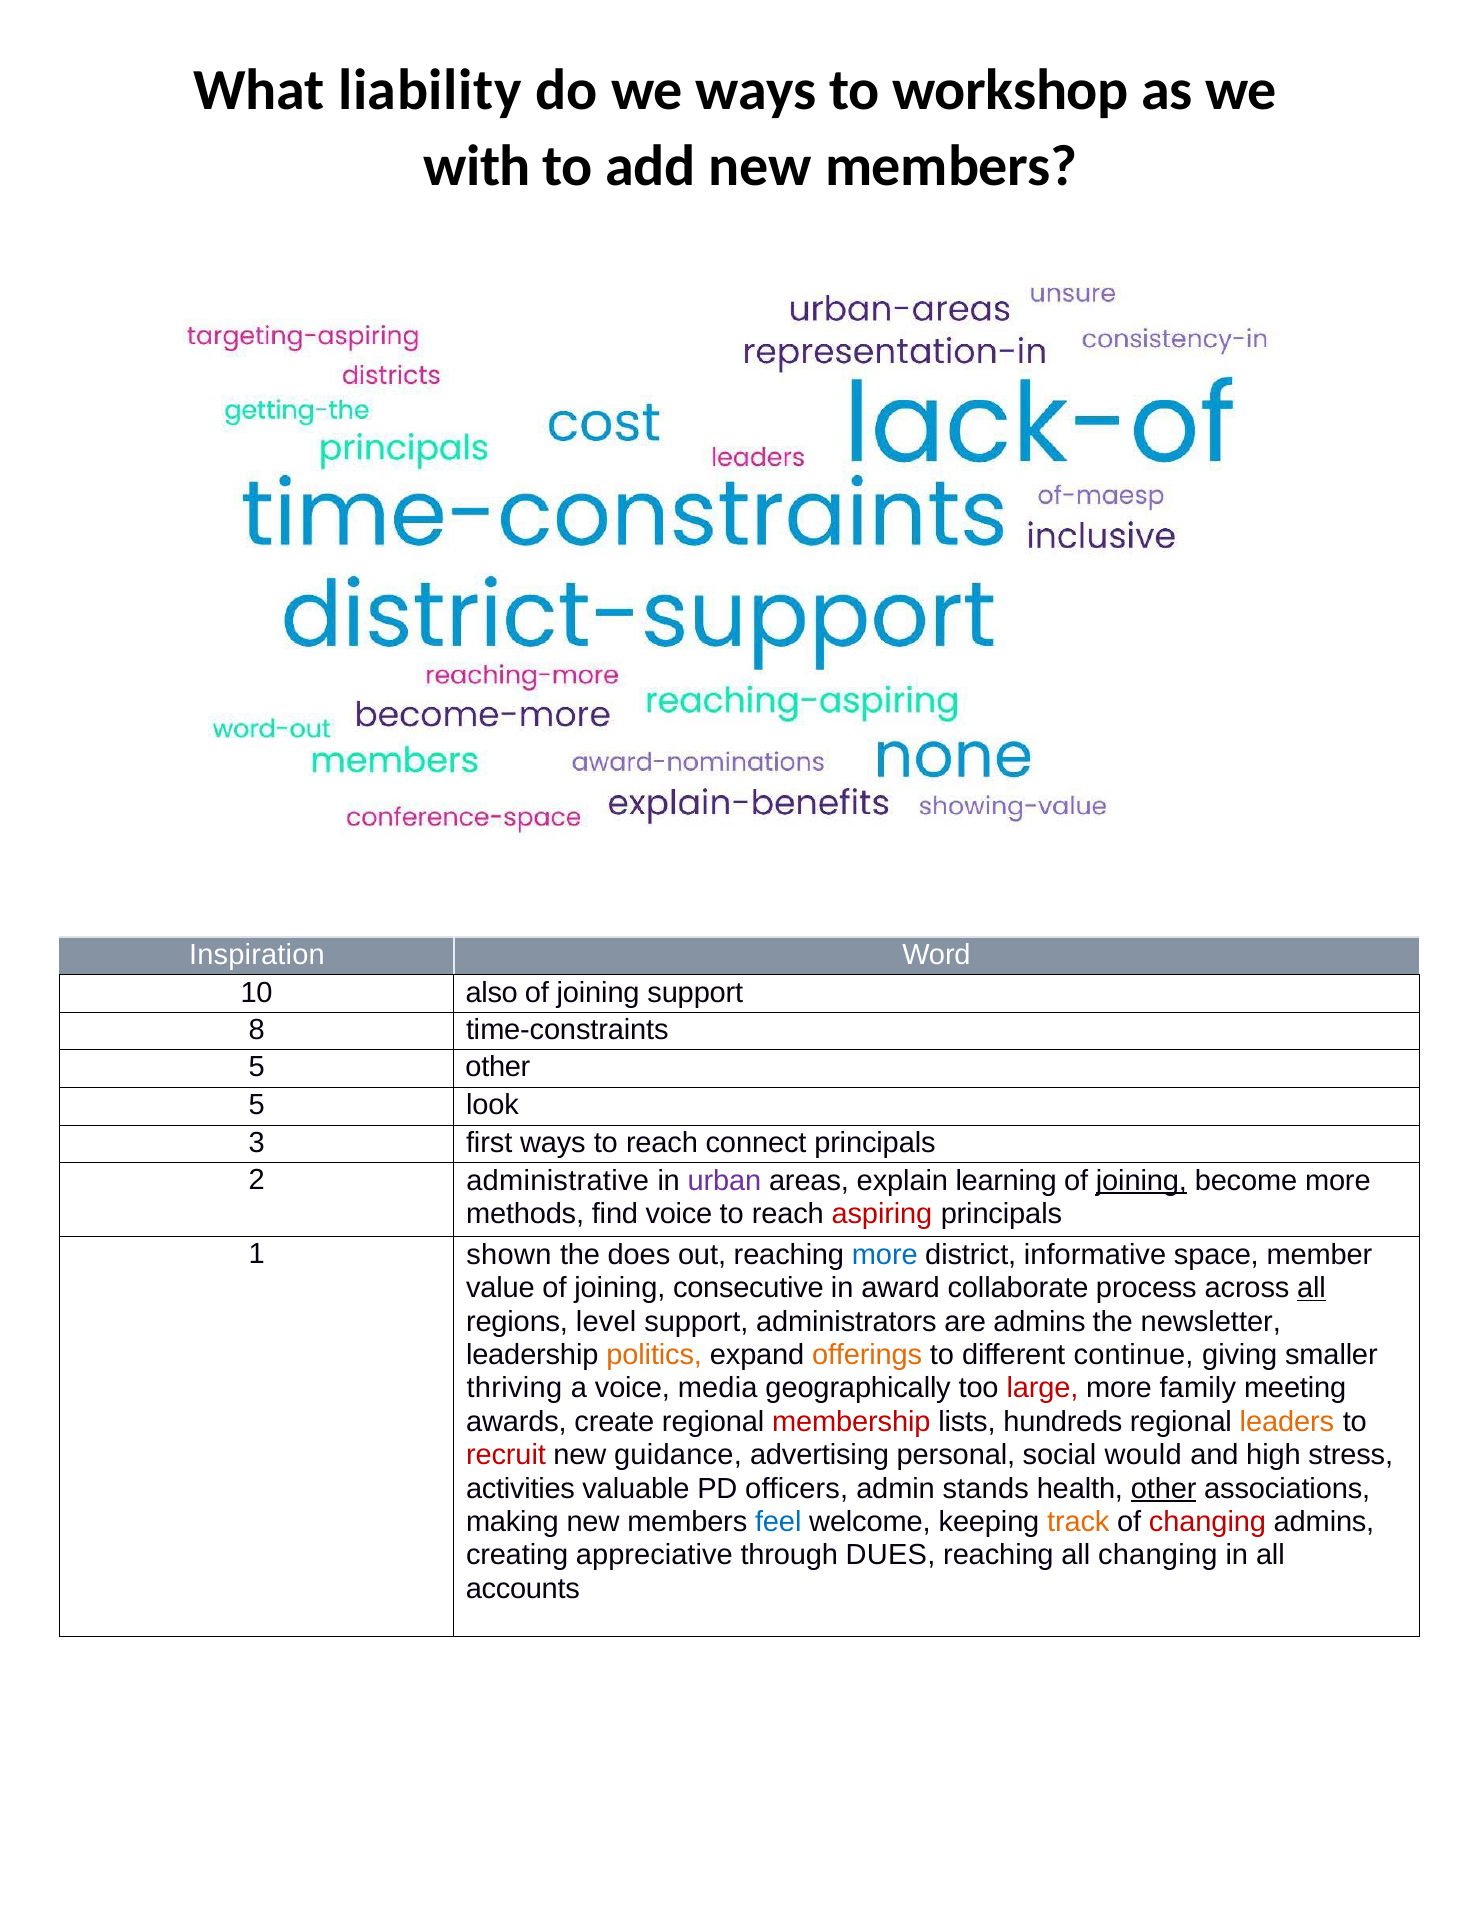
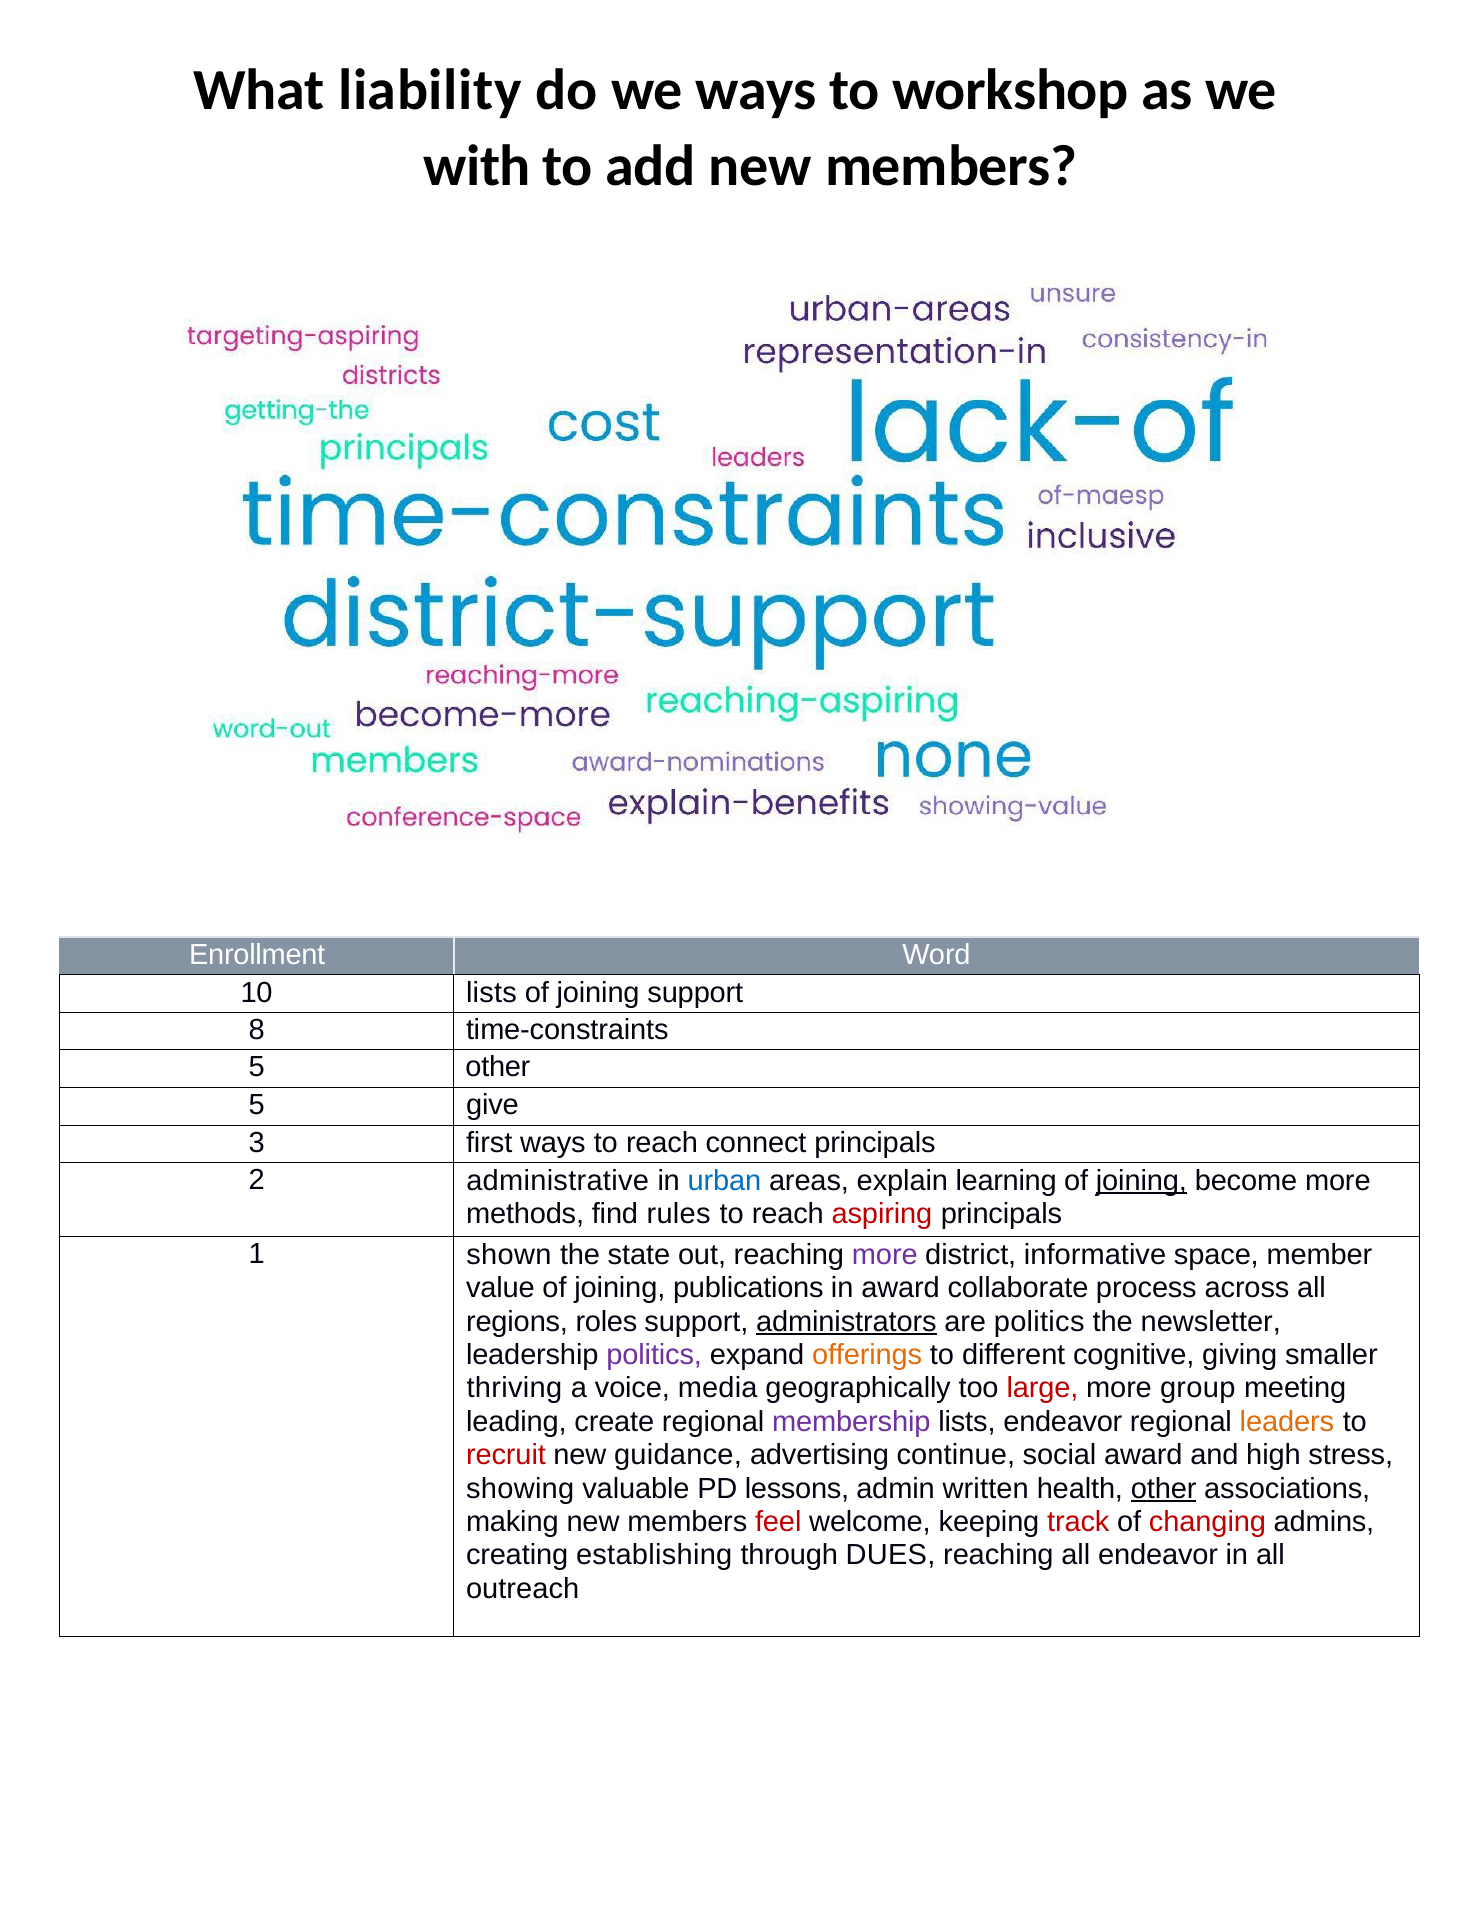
Inspiration: Inspiration -> Enrollment
10 also: also -> lists
look: look -> give
urban colour: purple -> blue
find voice: voice -> rules
does: does -> state
more at (885, 1254) colour: blue -> purple
consecutive: consecutive -> publications
all at (1312, 1288) underline: present -> none
level: level -> roles
administrators underline: none -> present
are admins: admins -> politics
politics at (654, 1355) colour: orange -> purple
continue: continue -> cognitive
family: family -> group
awards: awards -> leading
membership colour: red -> purple
lists hundreds: hundreds -> endeavor
personal: personal -> continue
social would: would -> award
activities: activities -> showing
officers: officers -> lessons
stands: stands -> written
feel colour: blue -> red
track colour: orange -> red
appreciative: appreciative -> establishing
all changing: changing -> endeavor
accounts: accounts -> outreach
